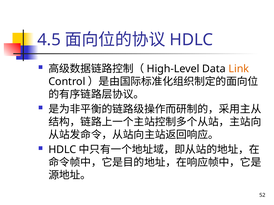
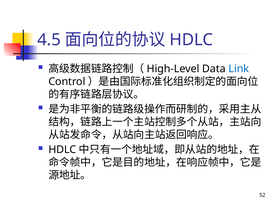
Link colour: orange -> blue
